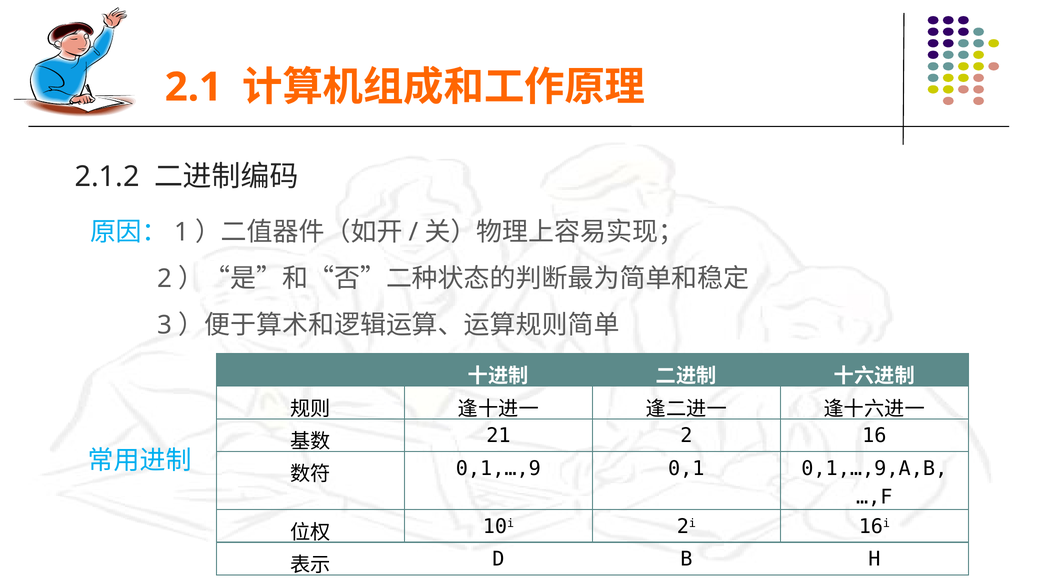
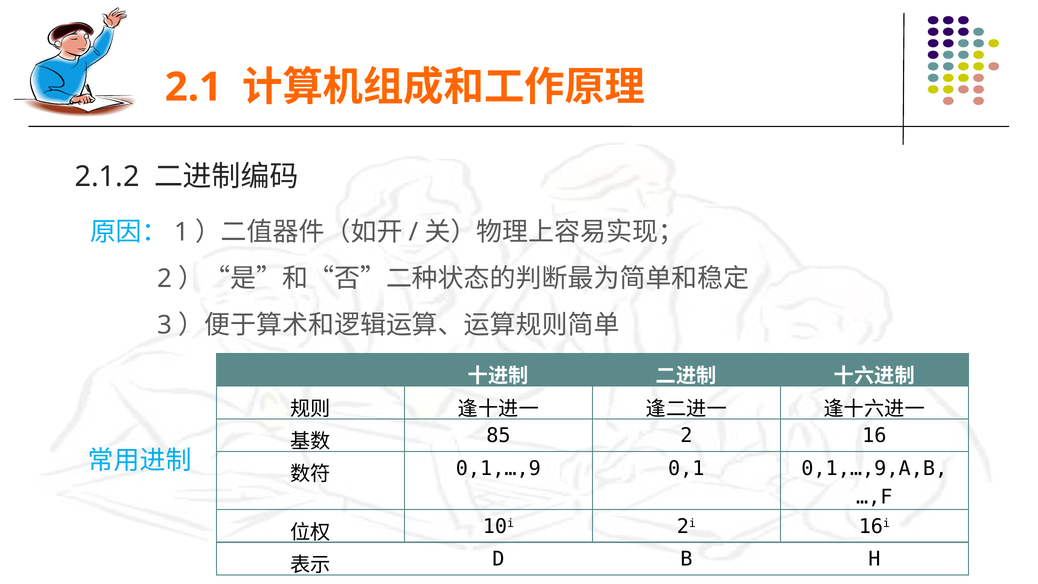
21: 21 -> 85
